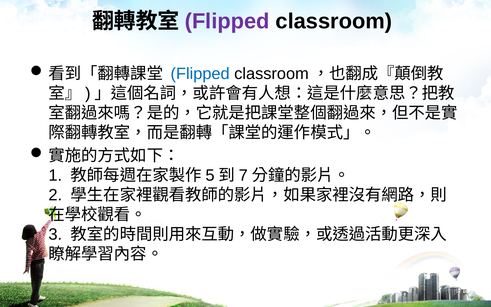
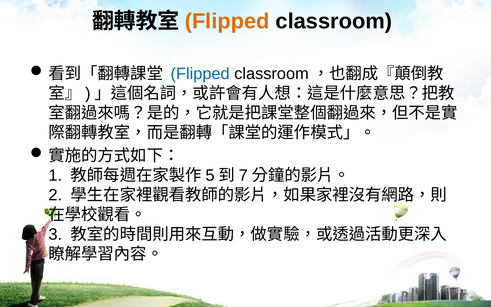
Flipped at (227, 21) colour: purple -> orange
